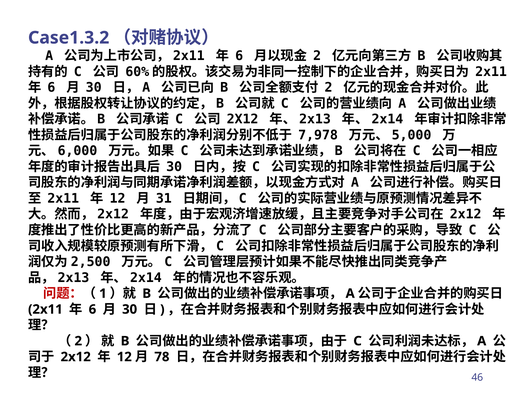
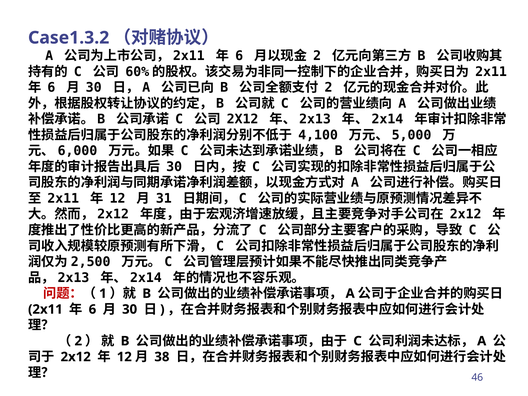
7,978: 7,978 -> 4,100
78: 78 -> 38
